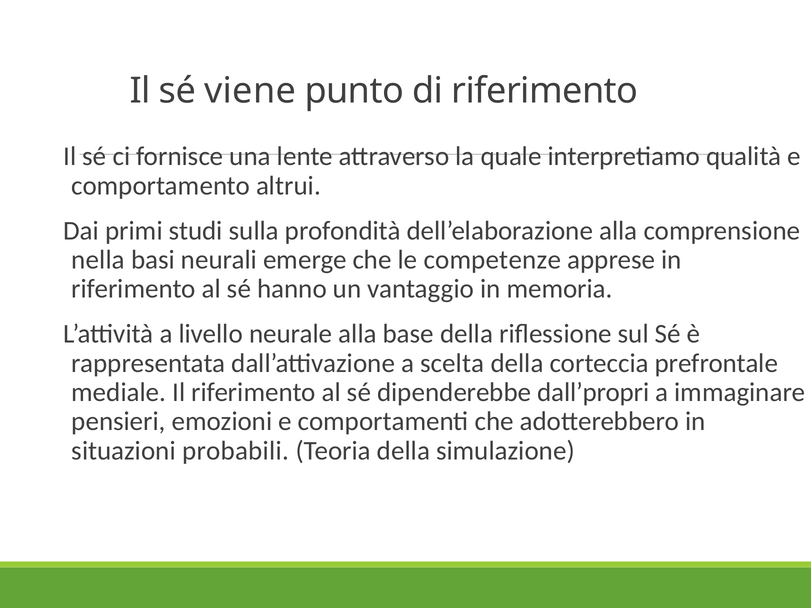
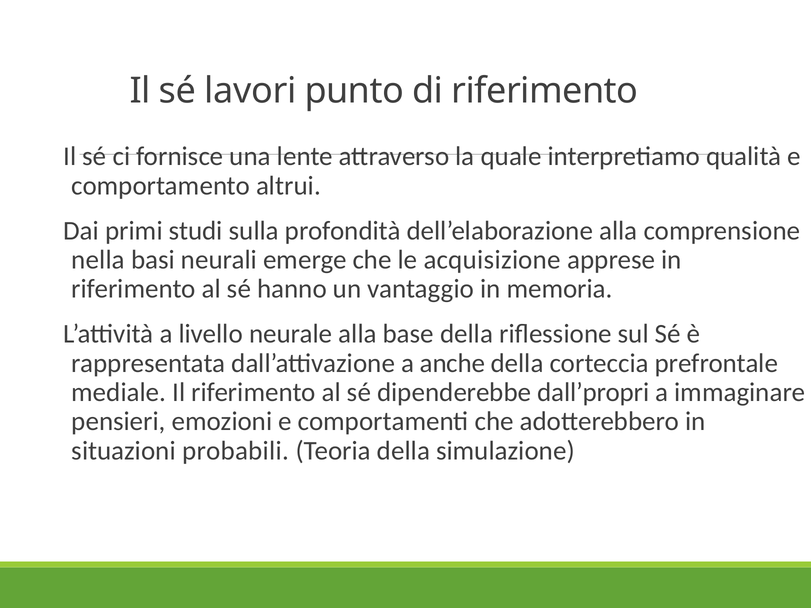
viene: viene -> lavori
competenze: competenze -> acquisizione
scelta: scelta -> anche
